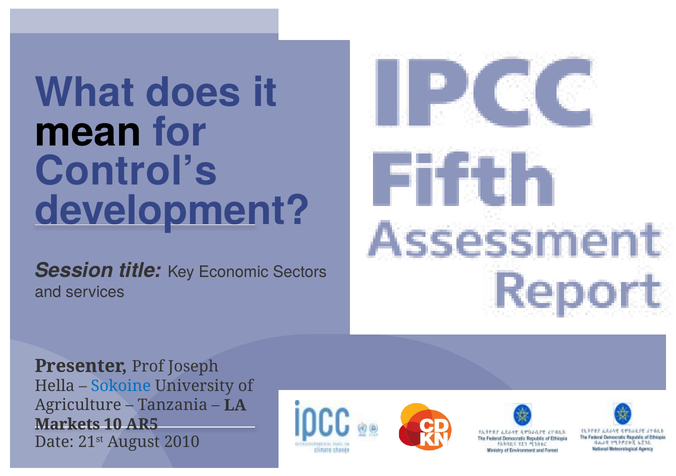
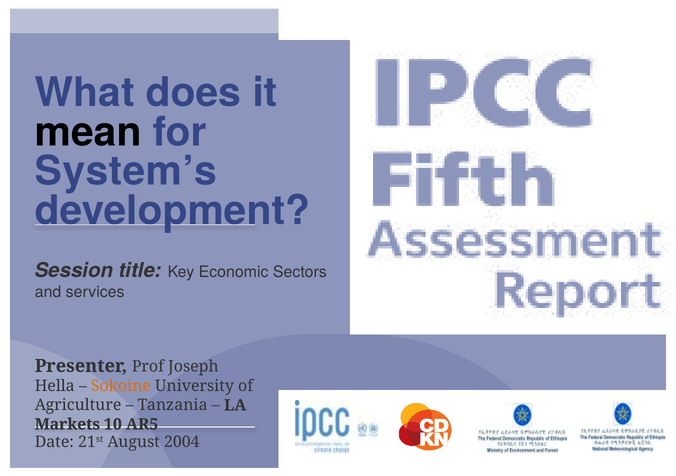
Control’s: Control’s -> System’s
Sokoine colour: blue -> orange
2010: 2010 -> 2004
